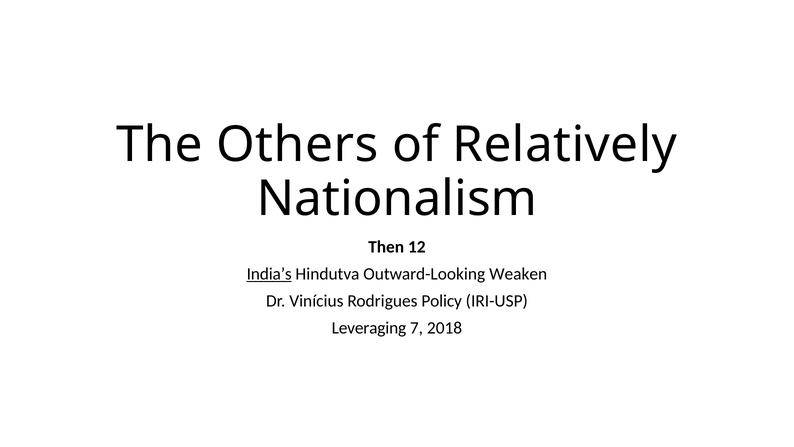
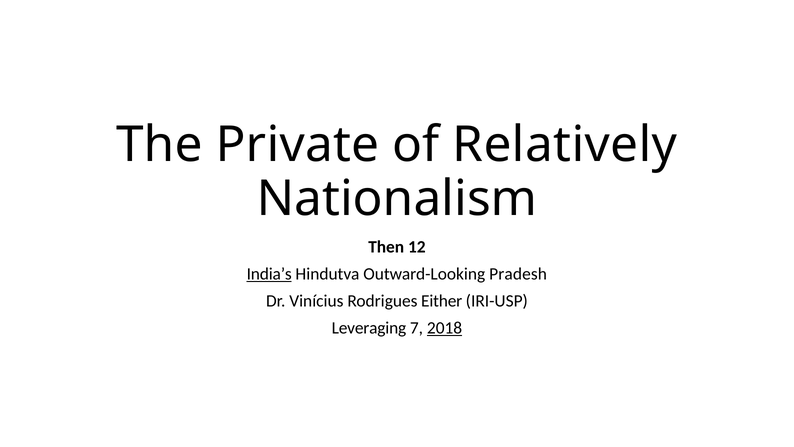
Others: Others -> Private
Weaken: Weaken -> Pradesh
Policy: Policy -> Either
2018 underline: none -> present
